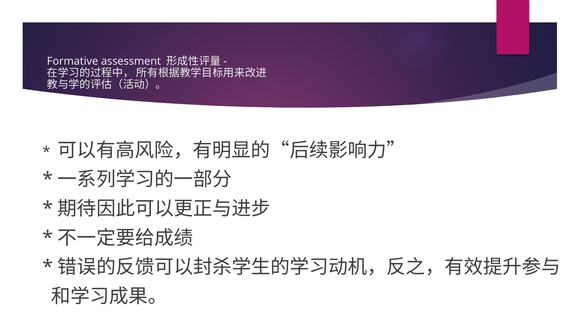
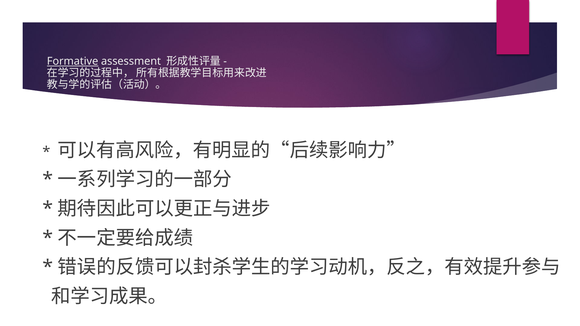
Formative underline: none -> present
